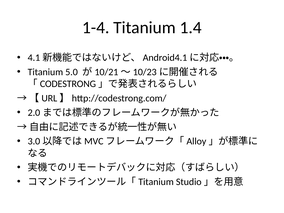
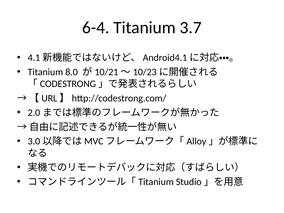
1-4: 1-4 -> 6-4
1.4: 1.4 -> 3.7
5.0: 5.0 -> 8.0
